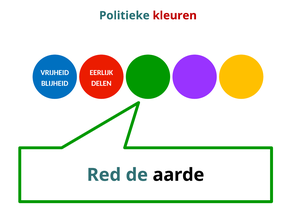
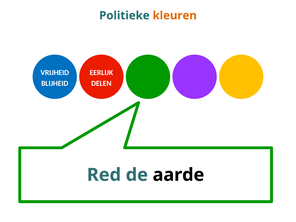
kleuren colour: red -> orange
